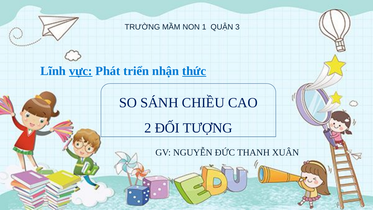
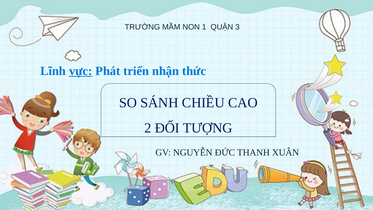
thức underline: present -> none
